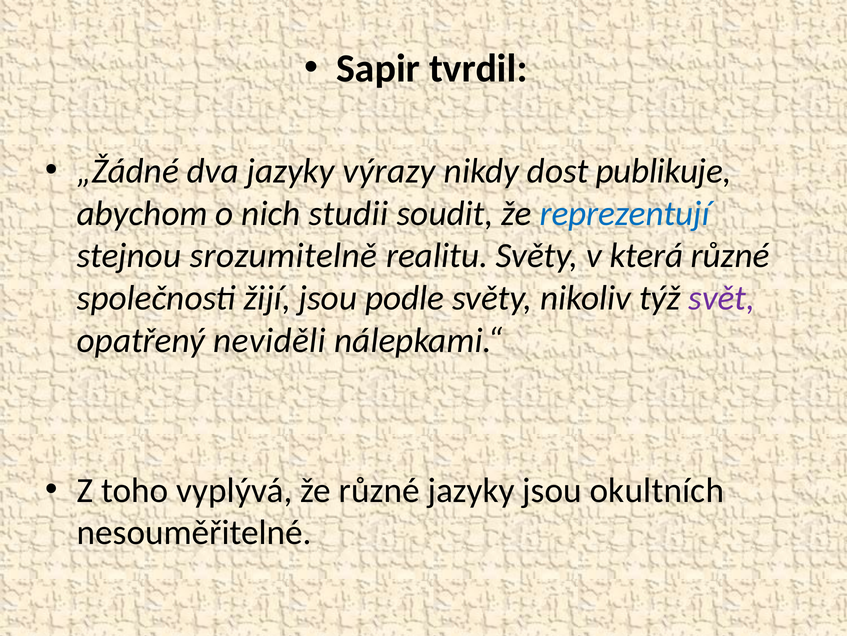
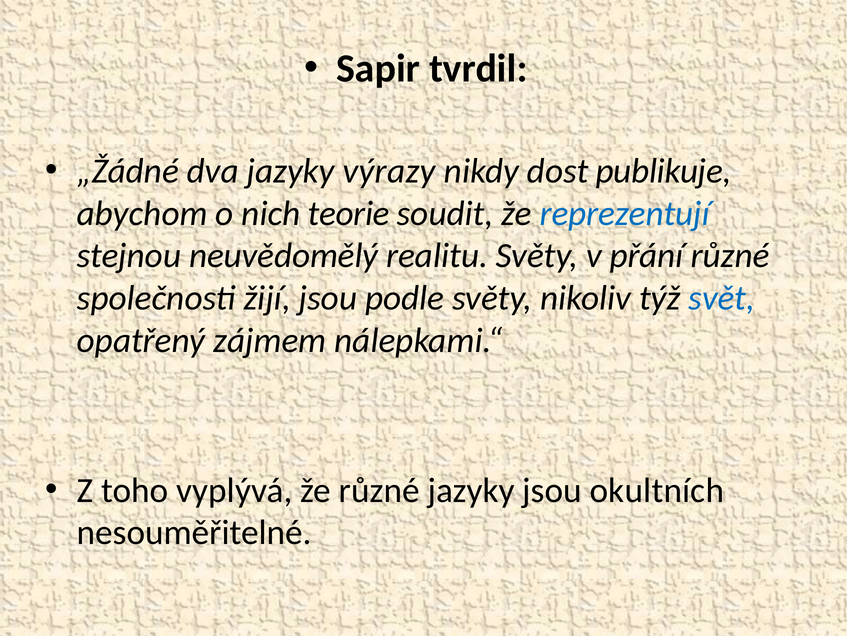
studii: studii -> teorie
srozumitelně: srozumitelně -> neuvědomělý
která: která -> přání
svět colour: purple -> blue
neviděli: neviděli -> zájmem
